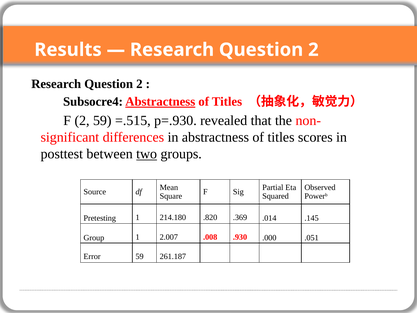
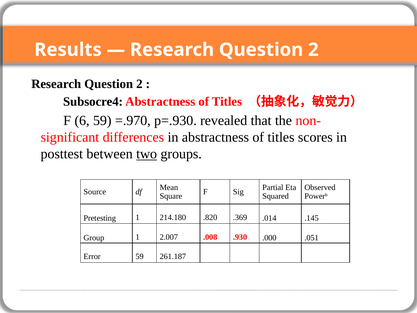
Abstractness at (160, 102) underline: present -> none
F 2: 2 -> 6
=.515: =.515 -> =.970
